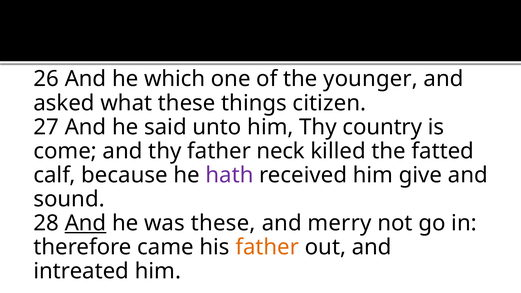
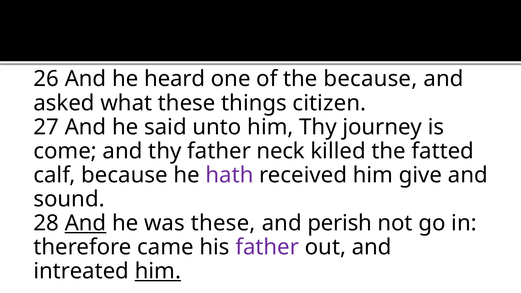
which: which -> heard
the younger: younger -> because
country: country -> journey
merry: merry -> perish
father at (267, 247) colour: orange -> purple
him at (158, 271) underline: none -> present
